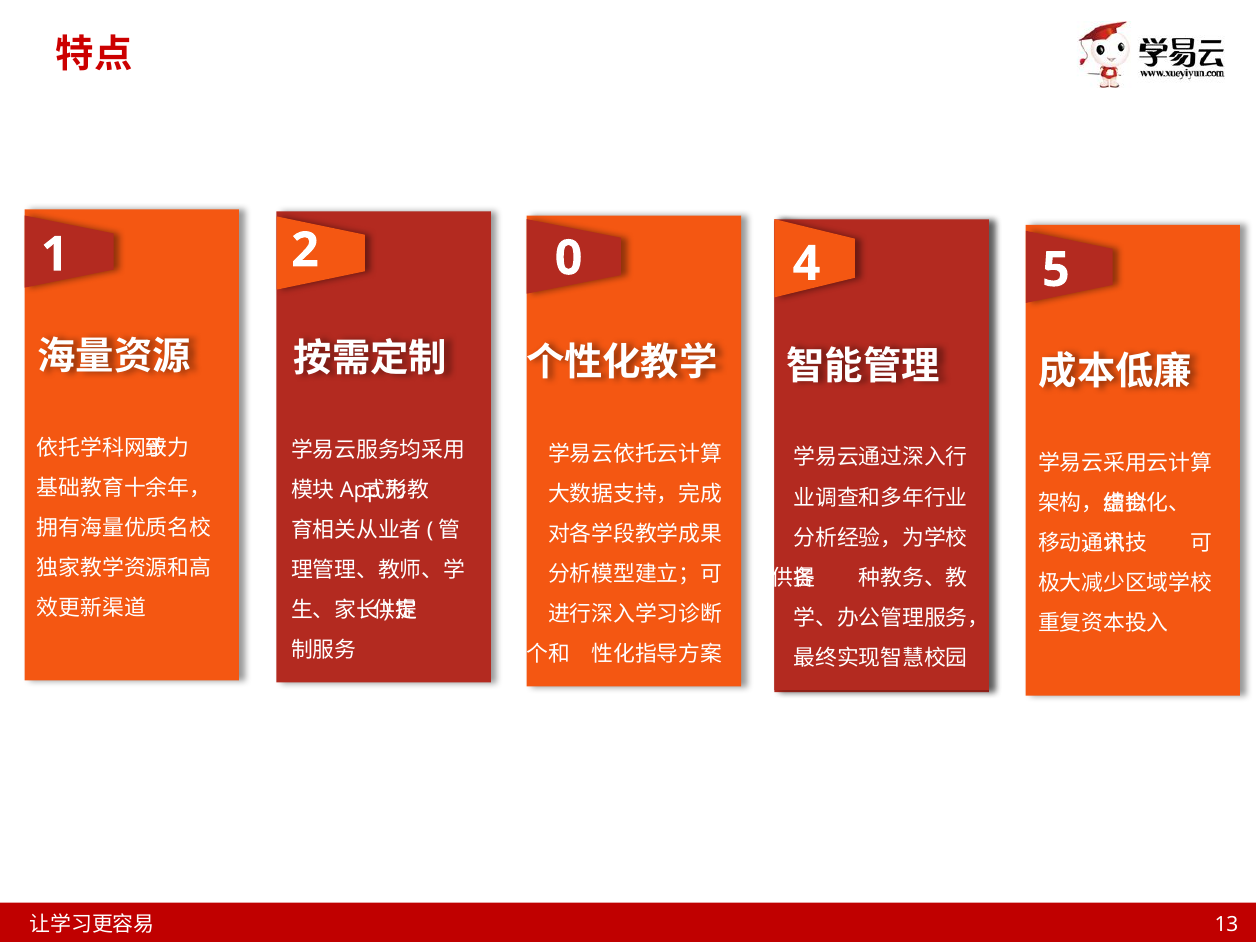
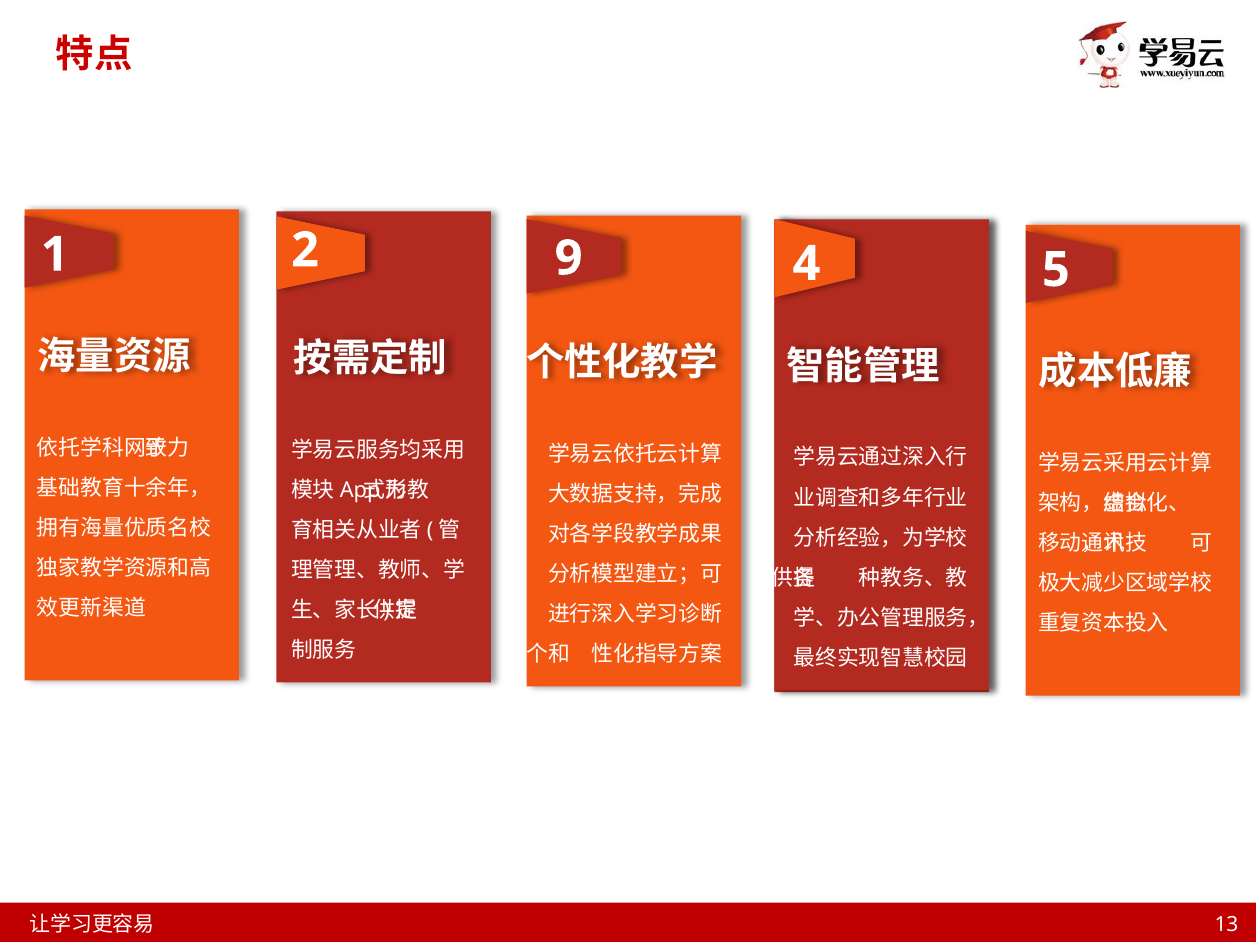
0: 0 -> 9
